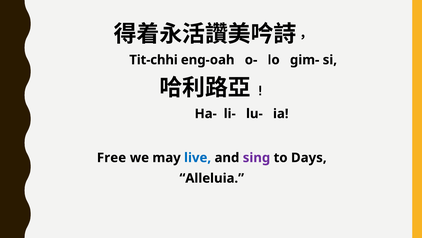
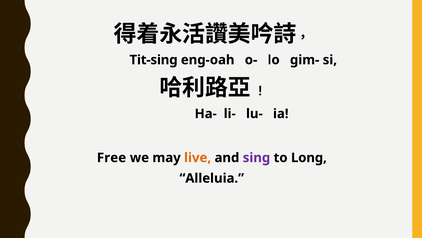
Tit-chhi: Tit-chhi -> Tit-sing
live colour: blue -> orange
Days: Days -> Long
